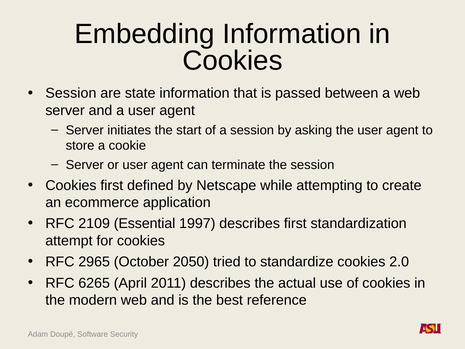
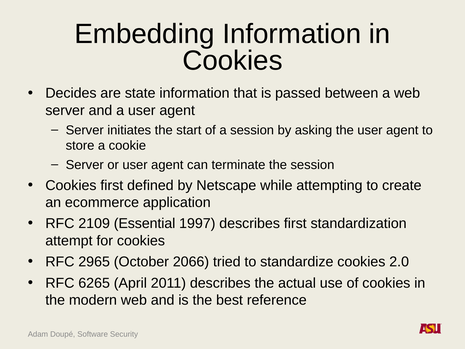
Session at (71, 93): Session -> Decides
2050: 2050 -> 2066
